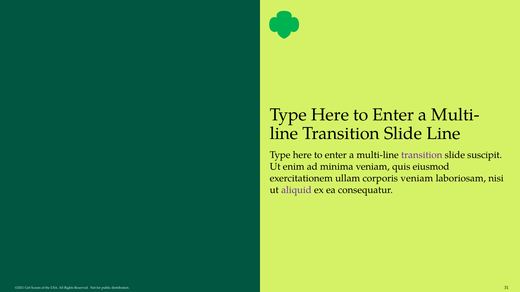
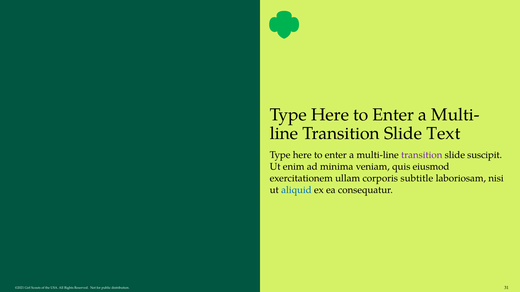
Slide Line: Line -> Text
corporis veniam: veniam -> subtitle
aliquid colour: purple -> blue
